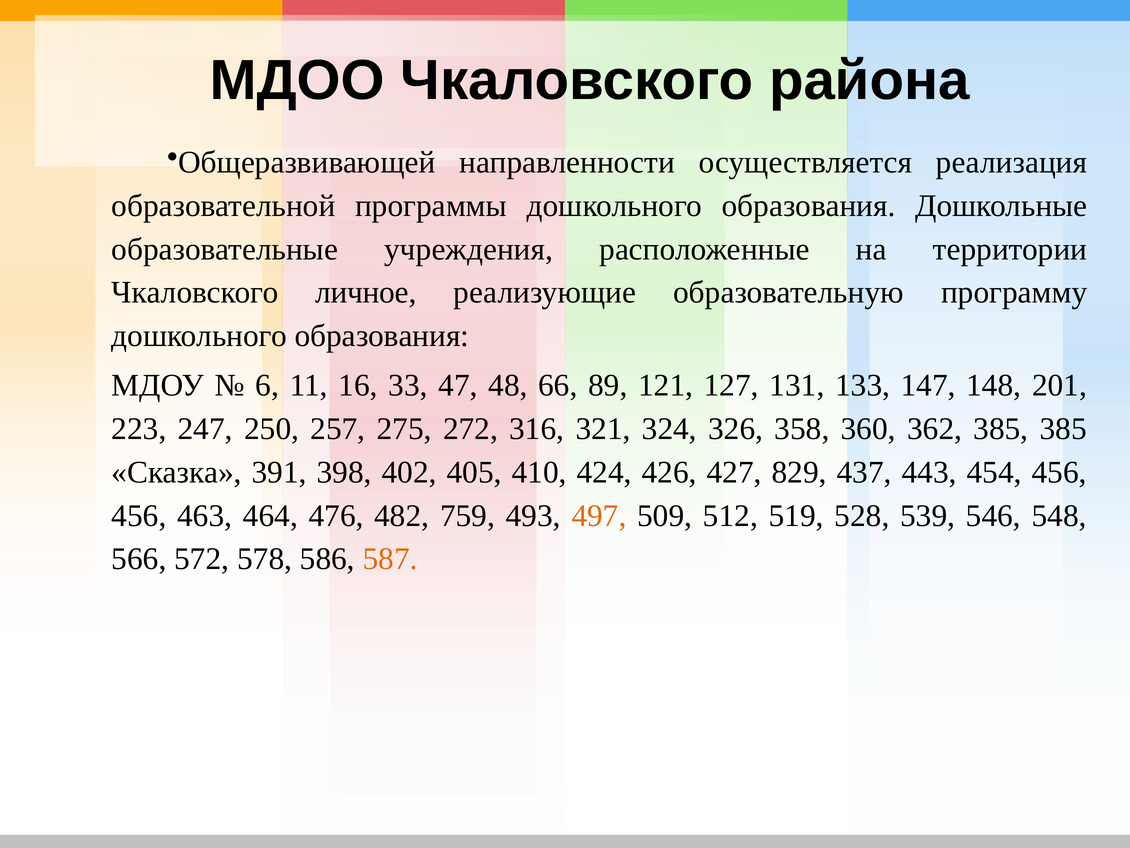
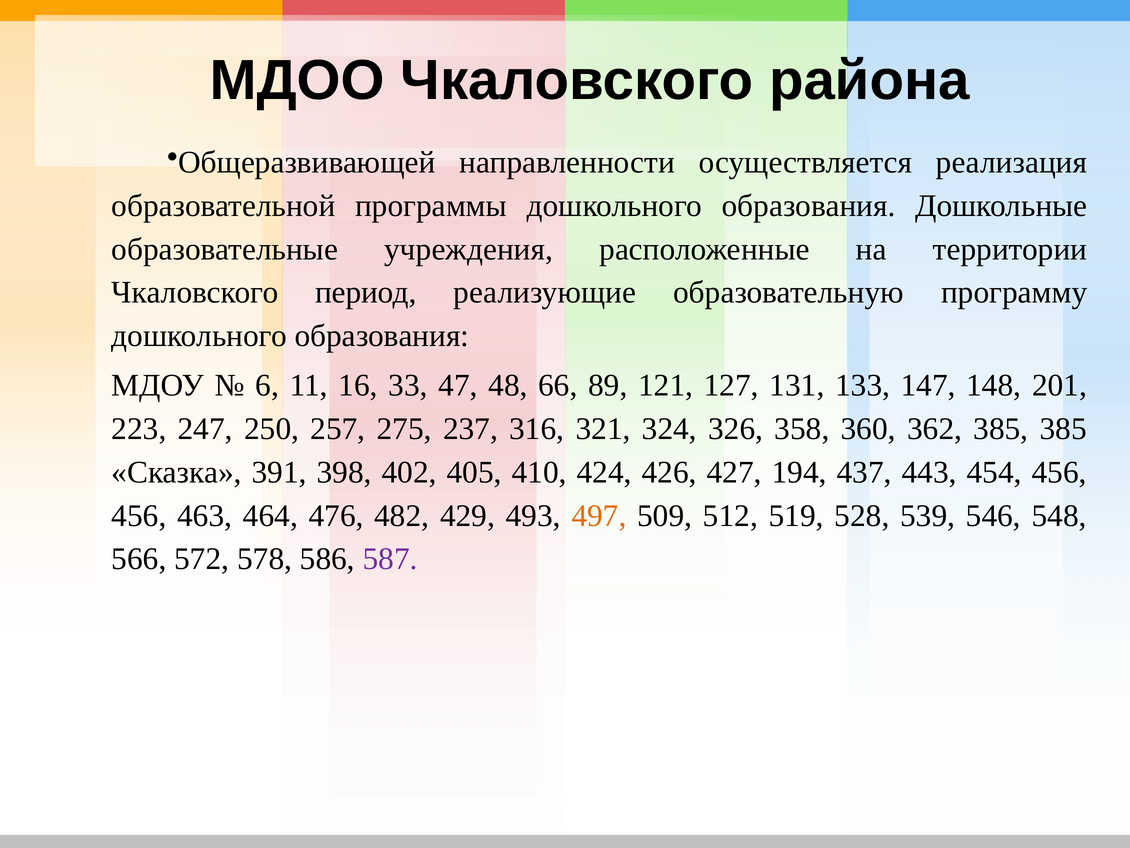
личное: личное -> период
272: 272 -> 237
829: 829 -> 194
759: 759 -> 429
587 colour: orange -> purple
